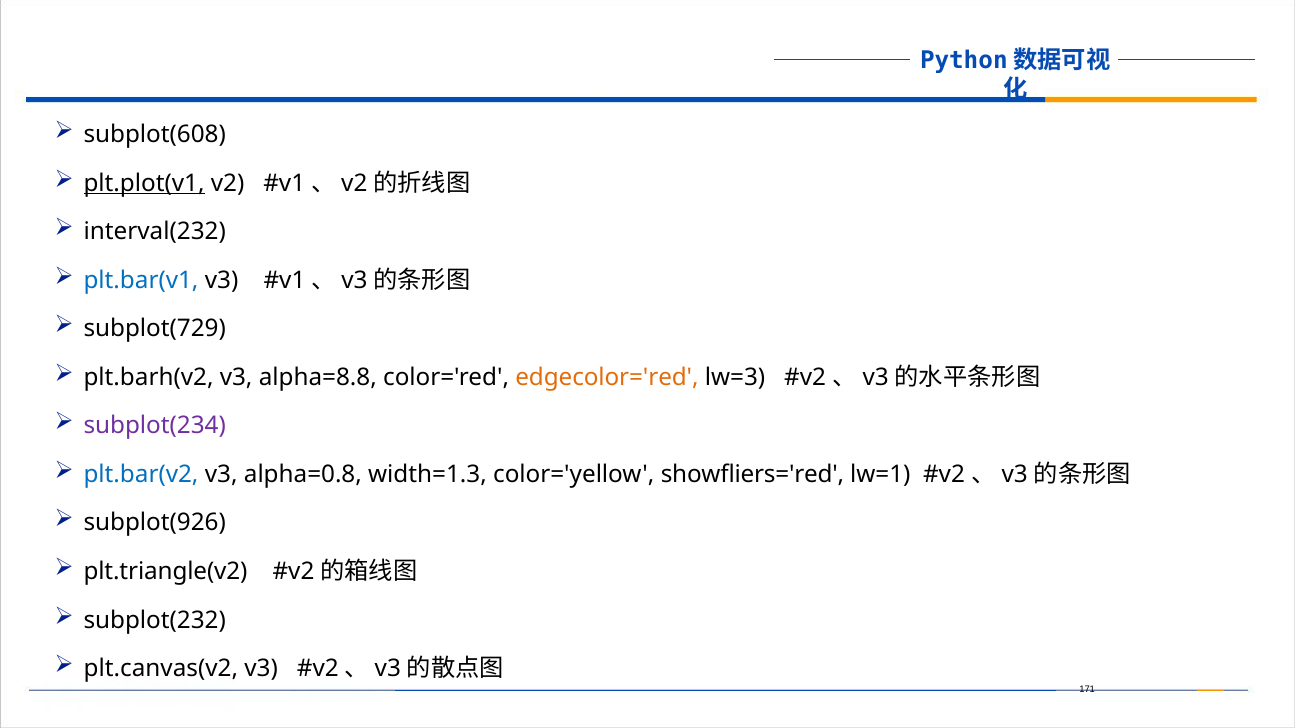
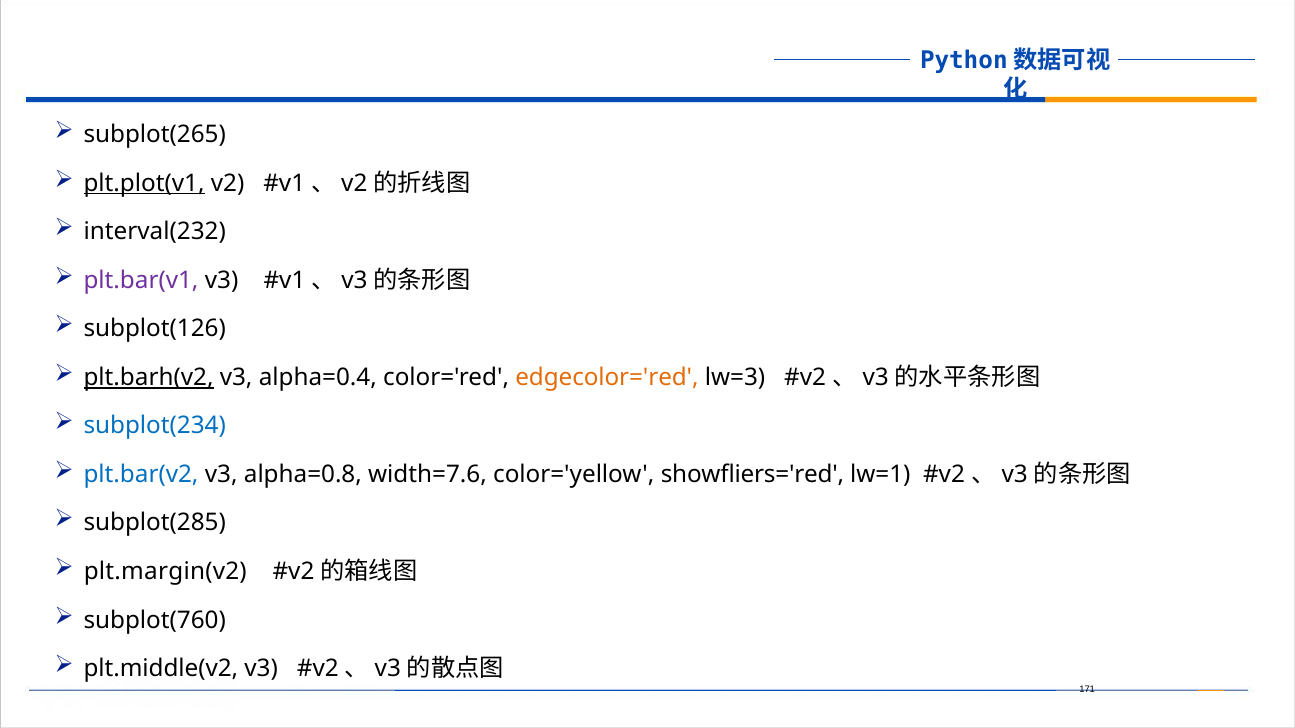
subplot(608: subplot(608 -> subplot(265
plt.bar(v1 colour: blue -> purple
subplot(729: subplot(729 -> subplot(126
plt.barh(v2 underline: none -> present
alpha=8.8: alpha=8.8 -> alpha=0.4
subplot(234 colour: purple -> blue
width=1.3: width=1.3 -> width=7.6
subplot(926: subplot(926 -> subplot(285
plt.triangle(v2: plt.triangle(v2 -> plt.margin(v2
subplot(232: subplot(232 -> subplot(760
plt.canvas(v2: plt.canvas(v2 -> plt.middle(v2
